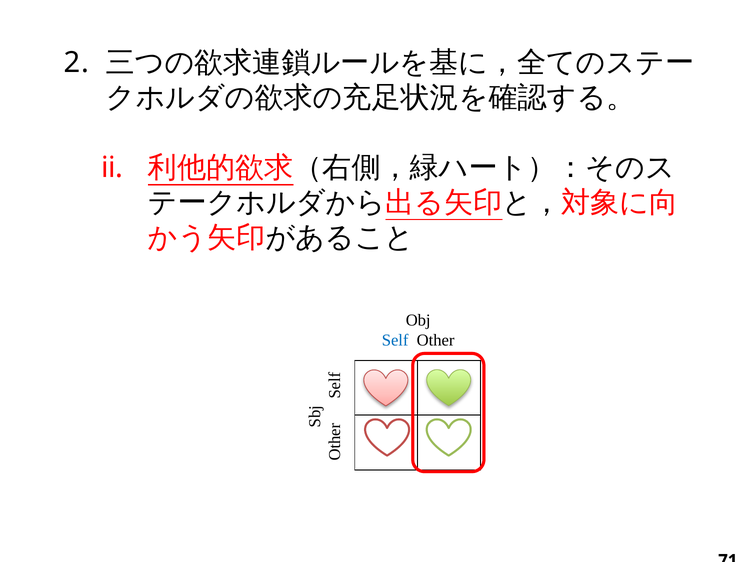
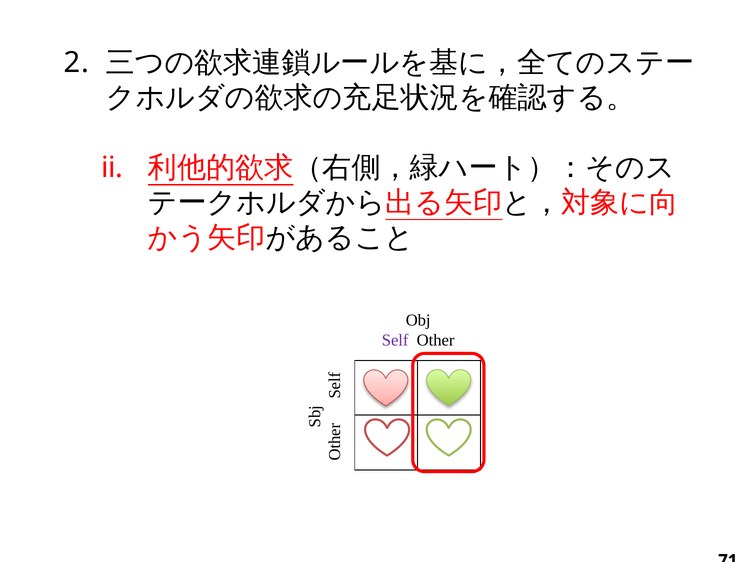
Self colour: blue -> purple
